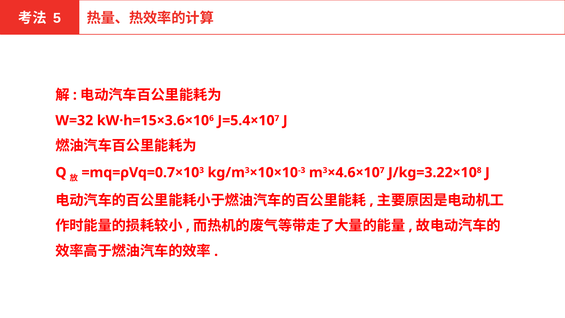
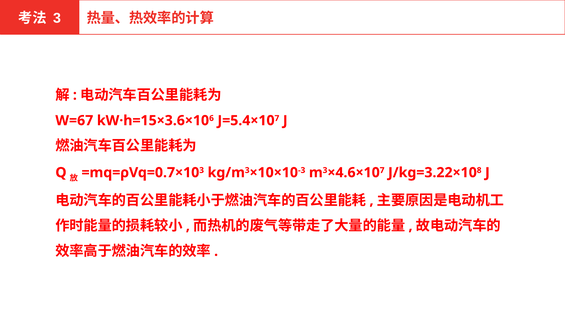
5 at (57, 18): 5 -> 3
W=32: W=32 -> W=67
